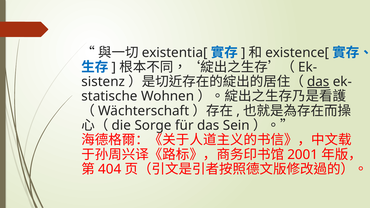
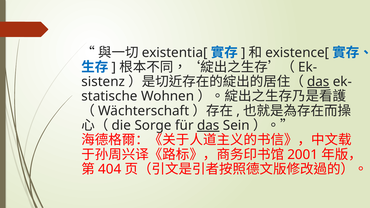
das at (208, 126) underline: none -> present
